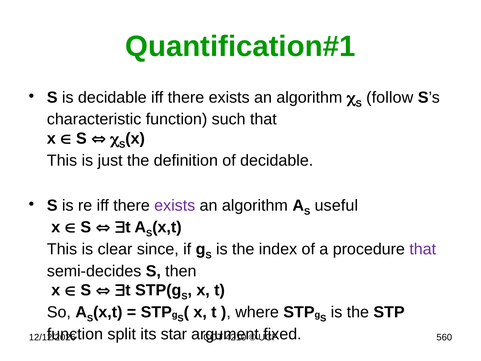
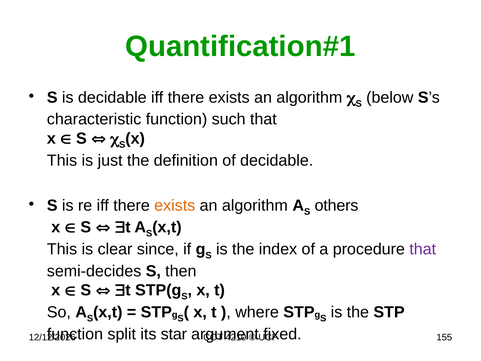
follow: follow -> below
exists at (175, 205) colour: purple -> orange
useful: useful -> others
560: 560 -> 155
